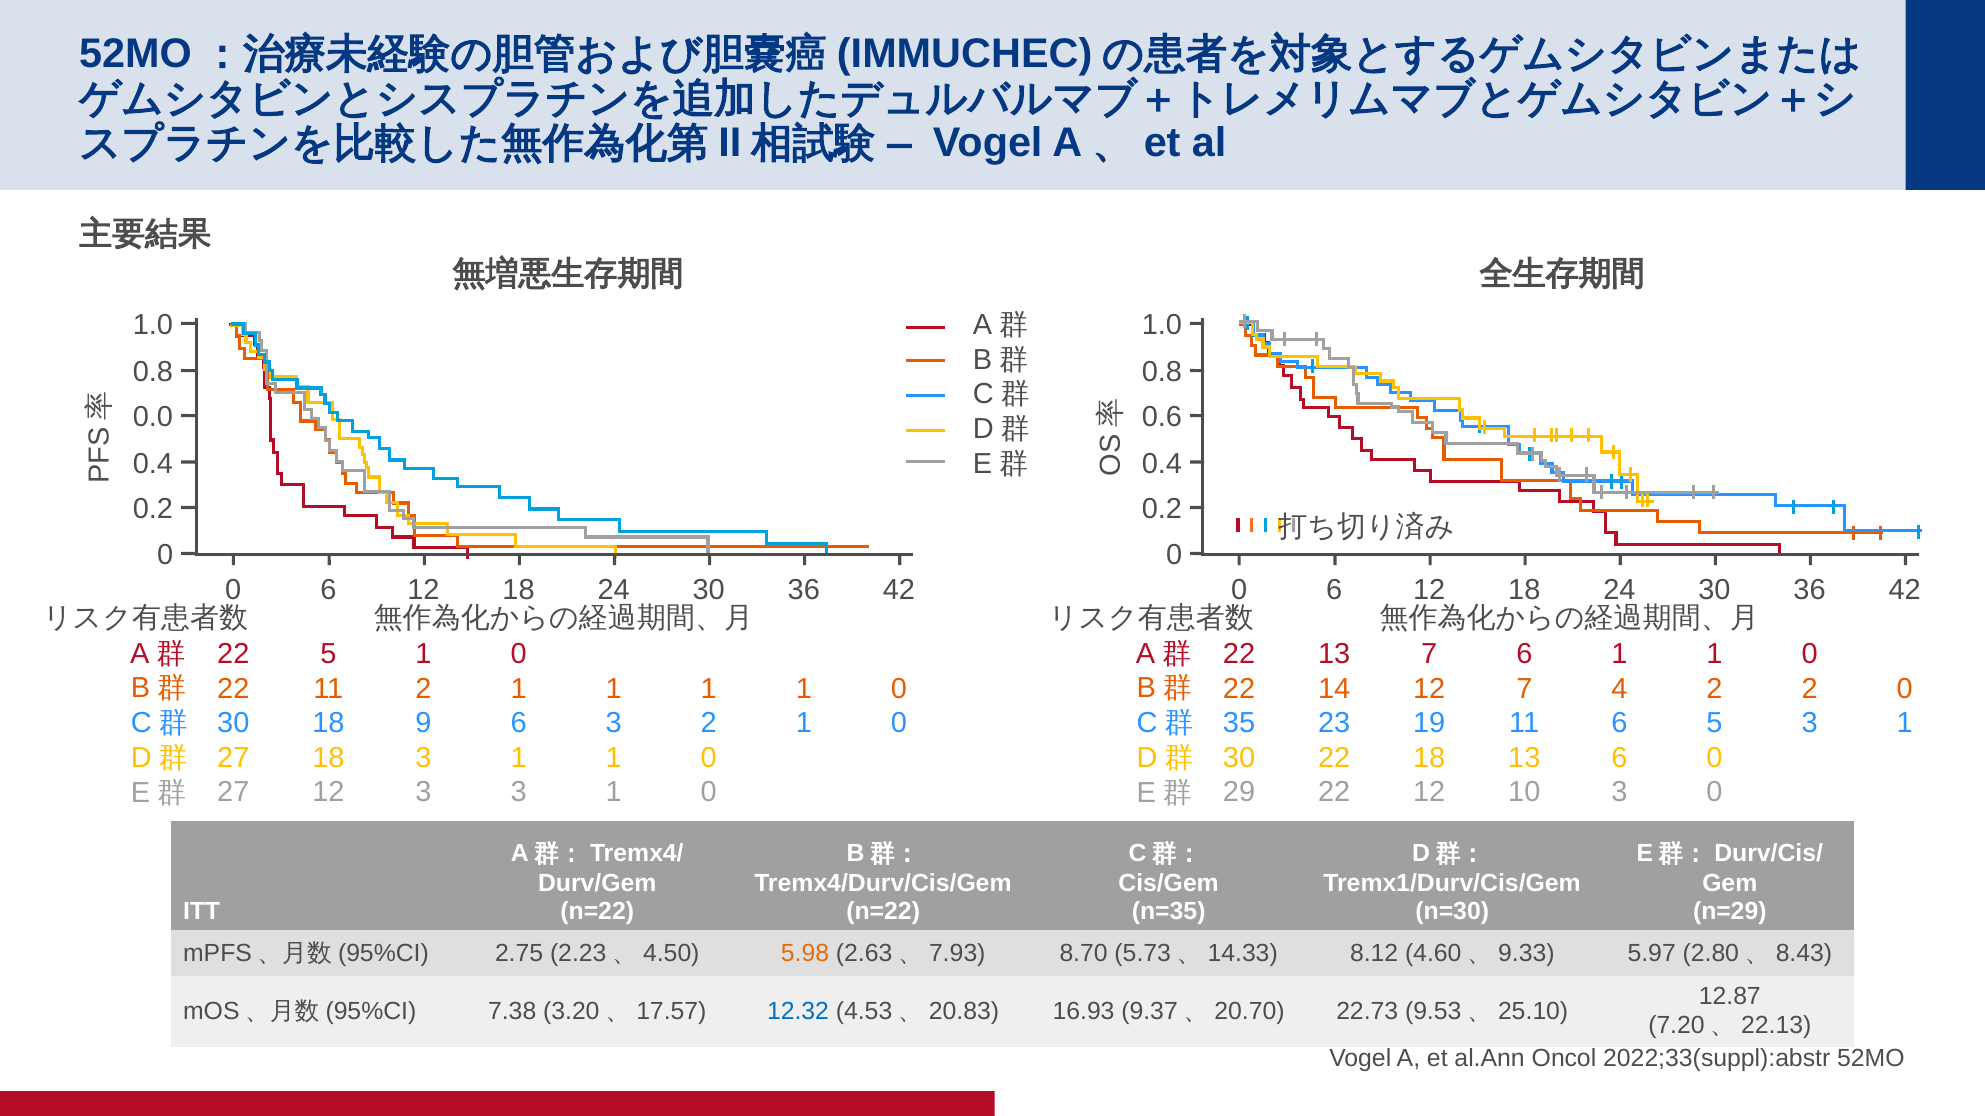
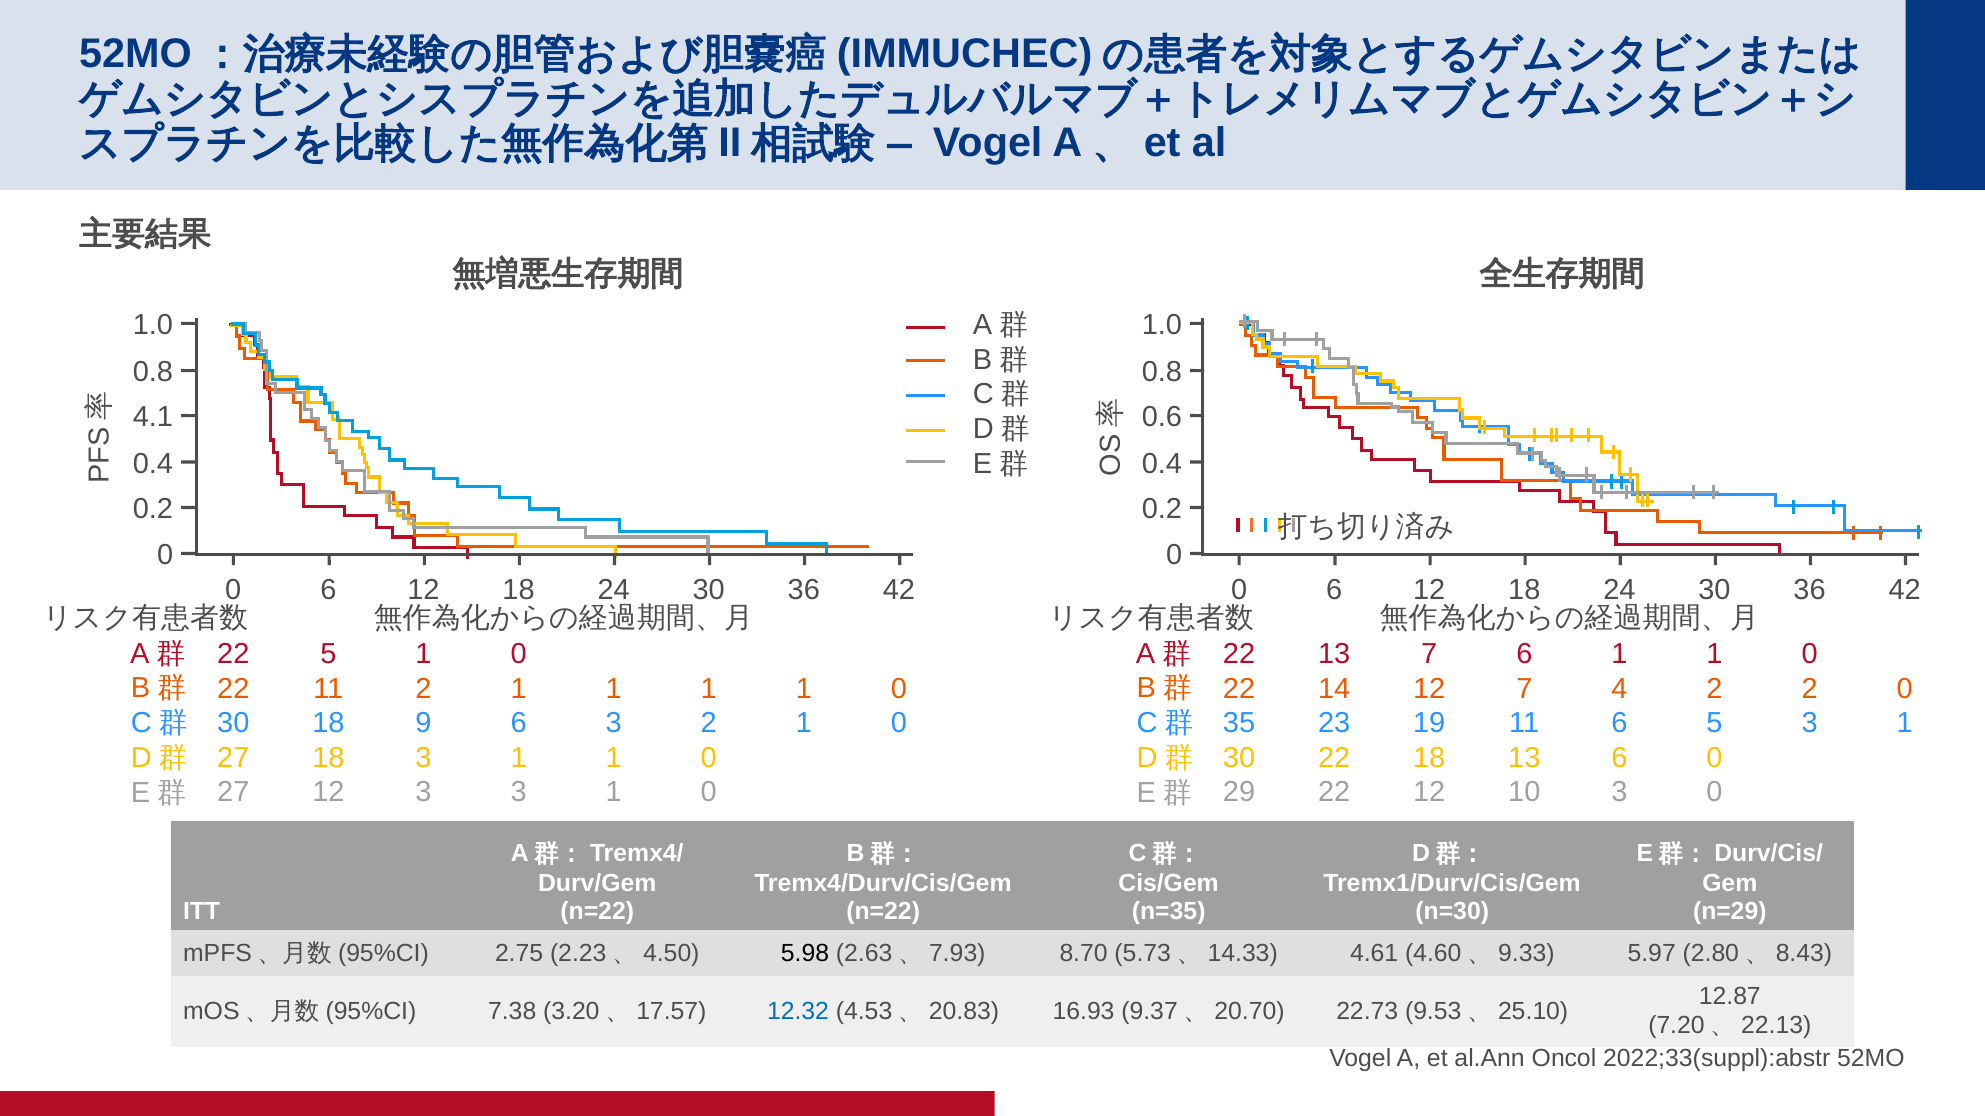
0.0: 0.0 -> 4.1
5.98 colour: orange -> black
8.12: 8.12 -> 4.61
